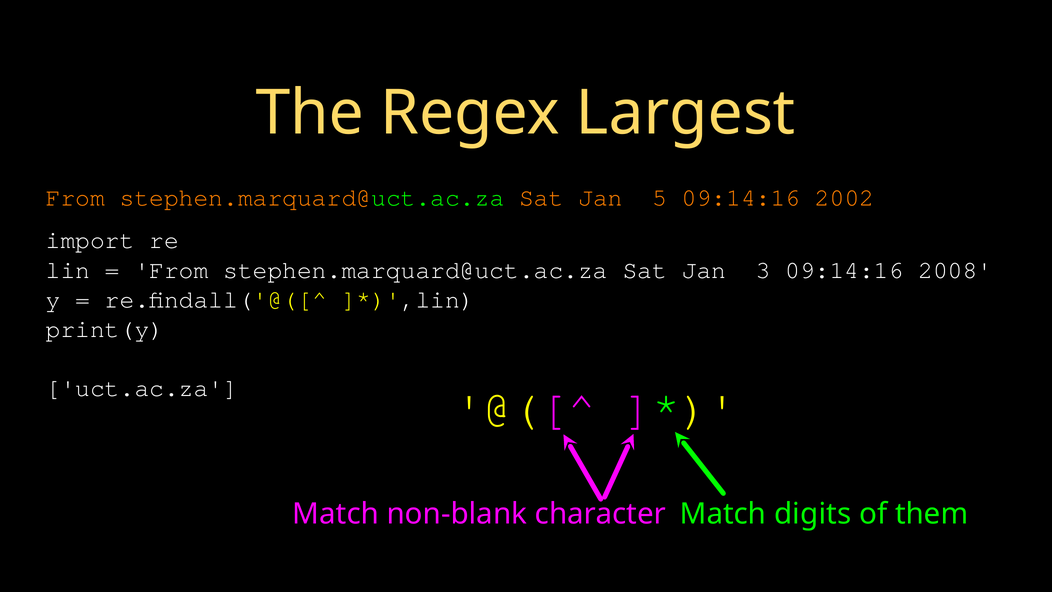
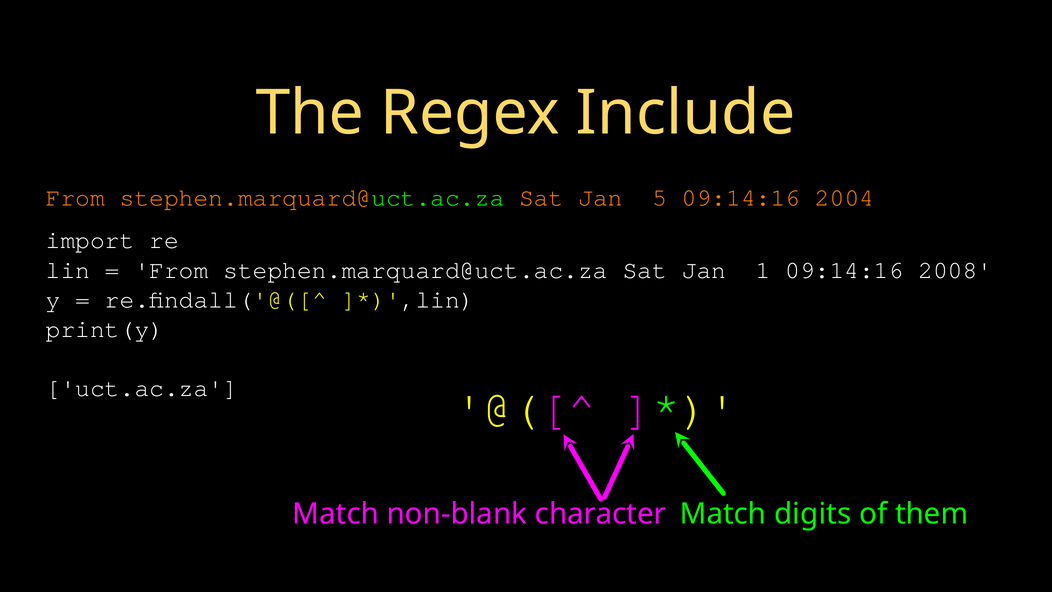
Largest: Largest -> Include
2002: 2002 -> 2004
3: 3 -> 1
